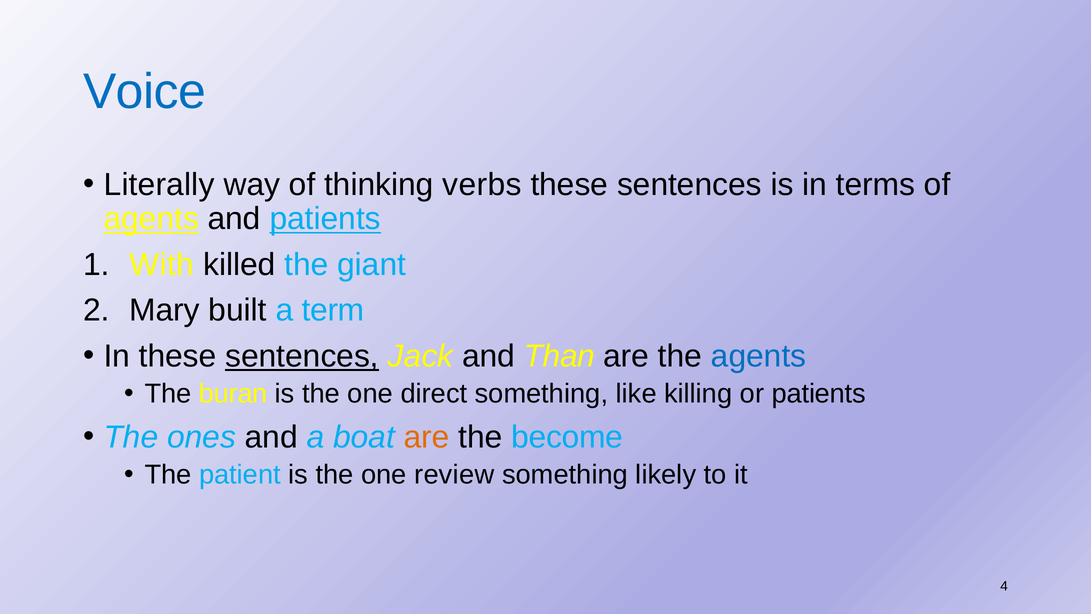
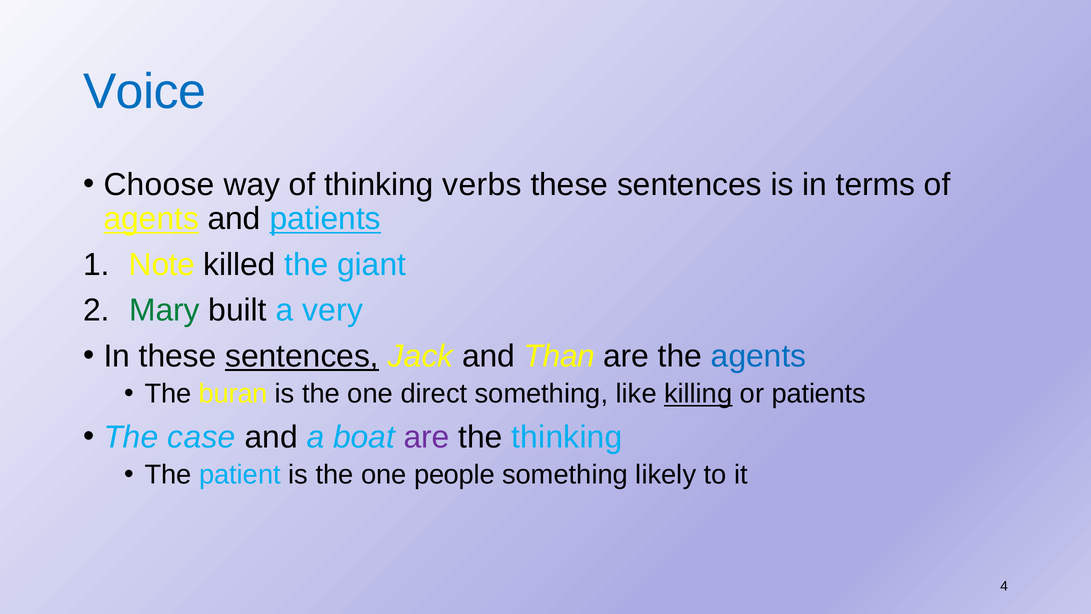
Literally: Literally -> Choose
With: With -> Note
Mary colour: black -> green
term: term -> very
killing underline: none -> present
ones: ones -> case
are at (427, 437) colour: orange -> purple
the become: become -> thinking
review: review -> people
